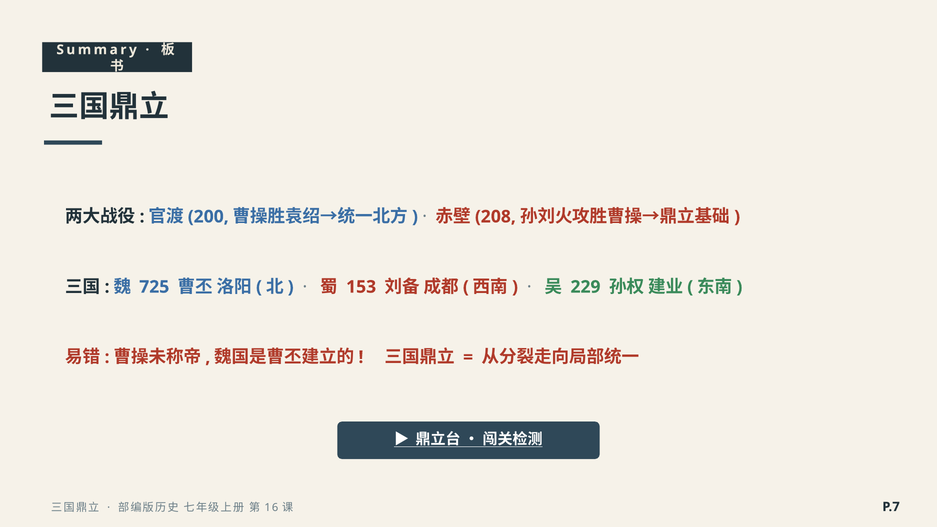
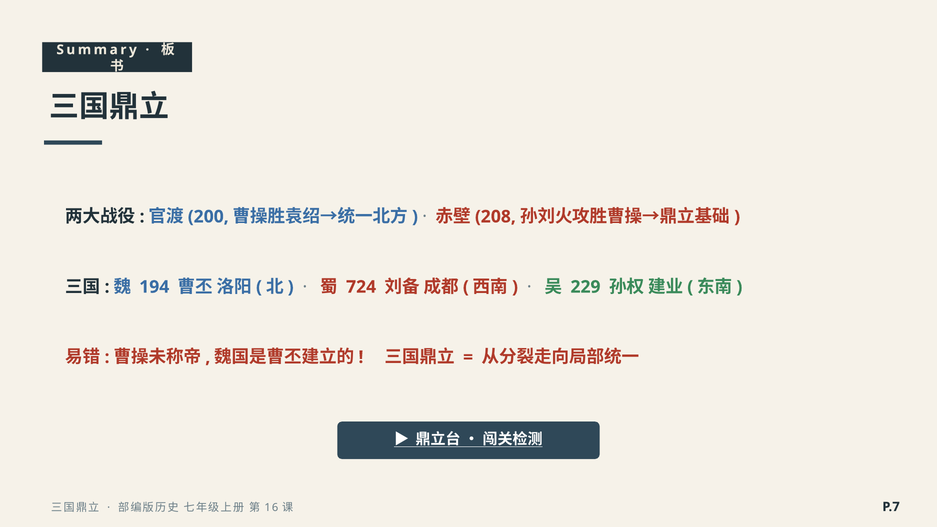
725: 725 -> 194
153: 153 -> 724
